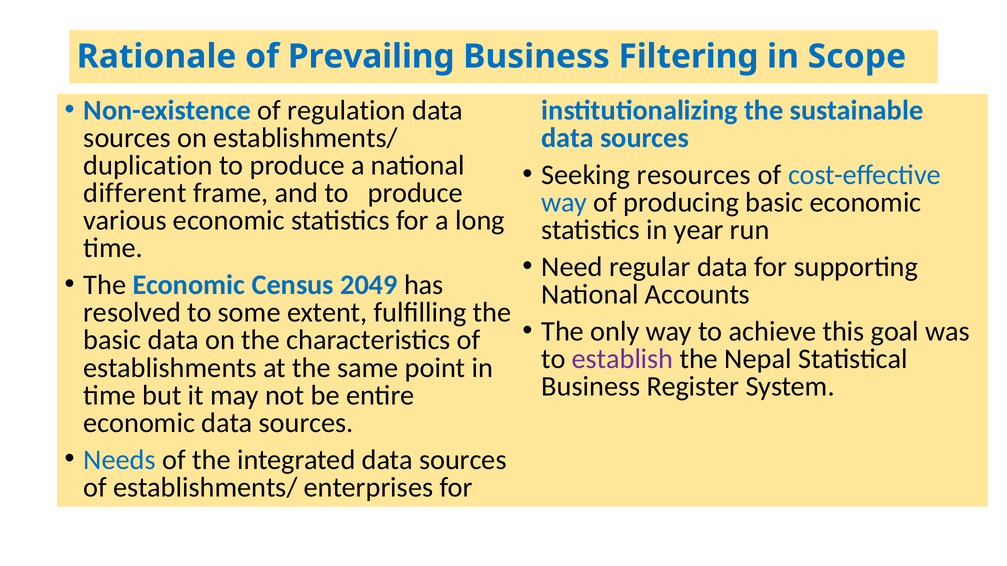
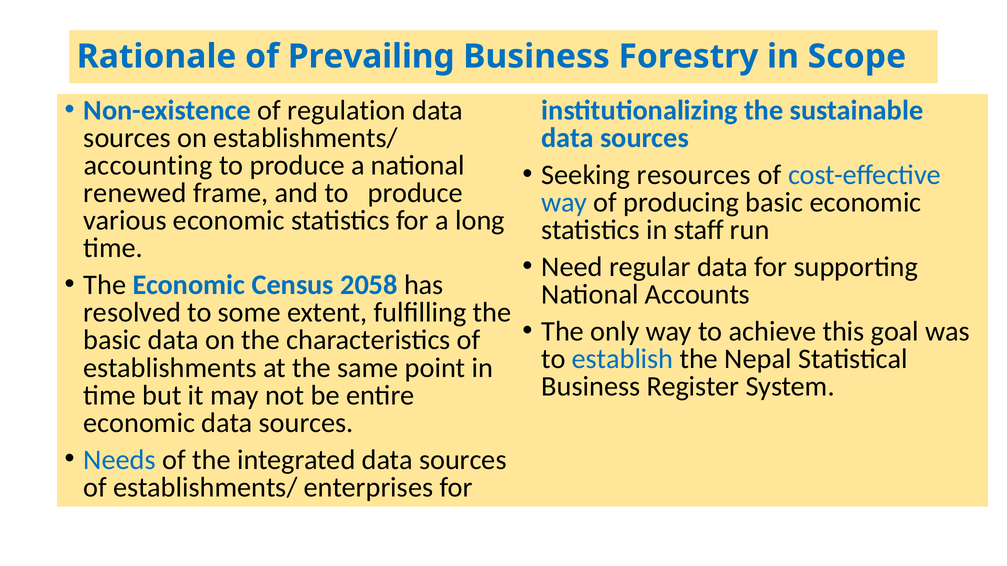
Filtering: Filtering -> Forestry
duplication: duplication -> accounting
different: different -> renewed
year: year -> staff
2049: 2049 -> 2058
establish colour: purple -> blue
